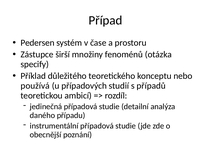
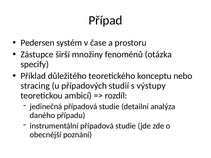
používá: používá -> stracing
případů: případů -> výstupy
